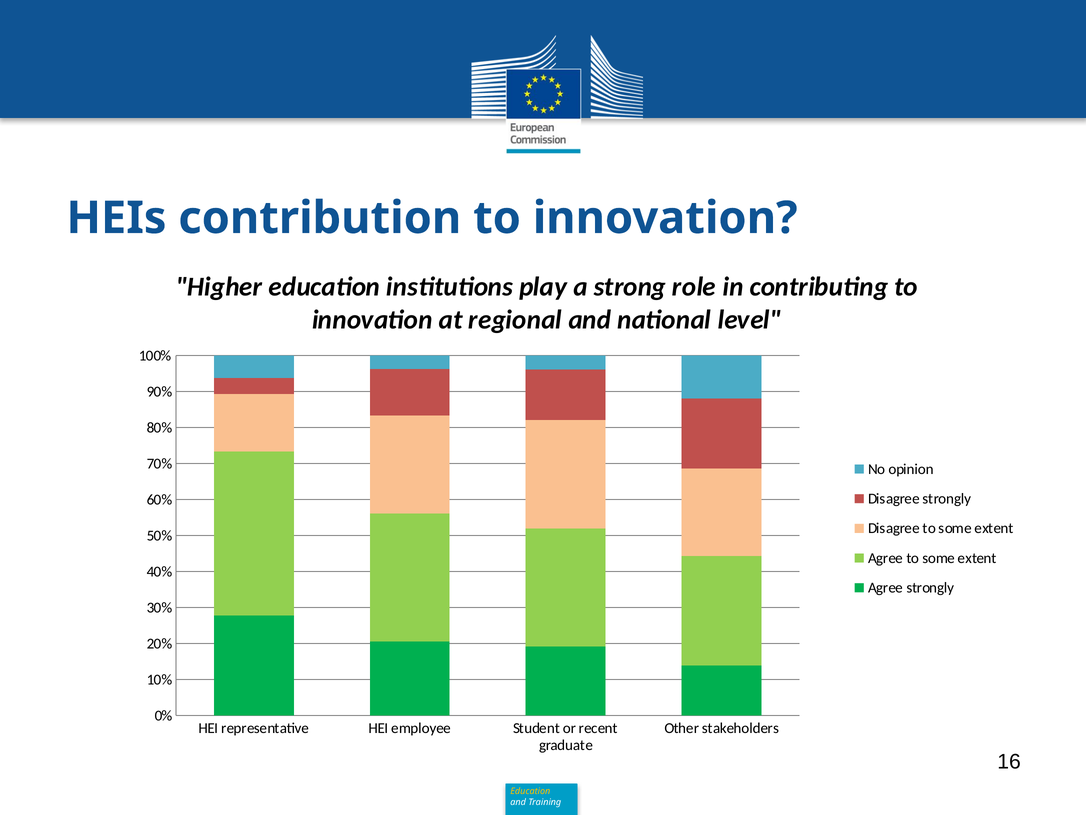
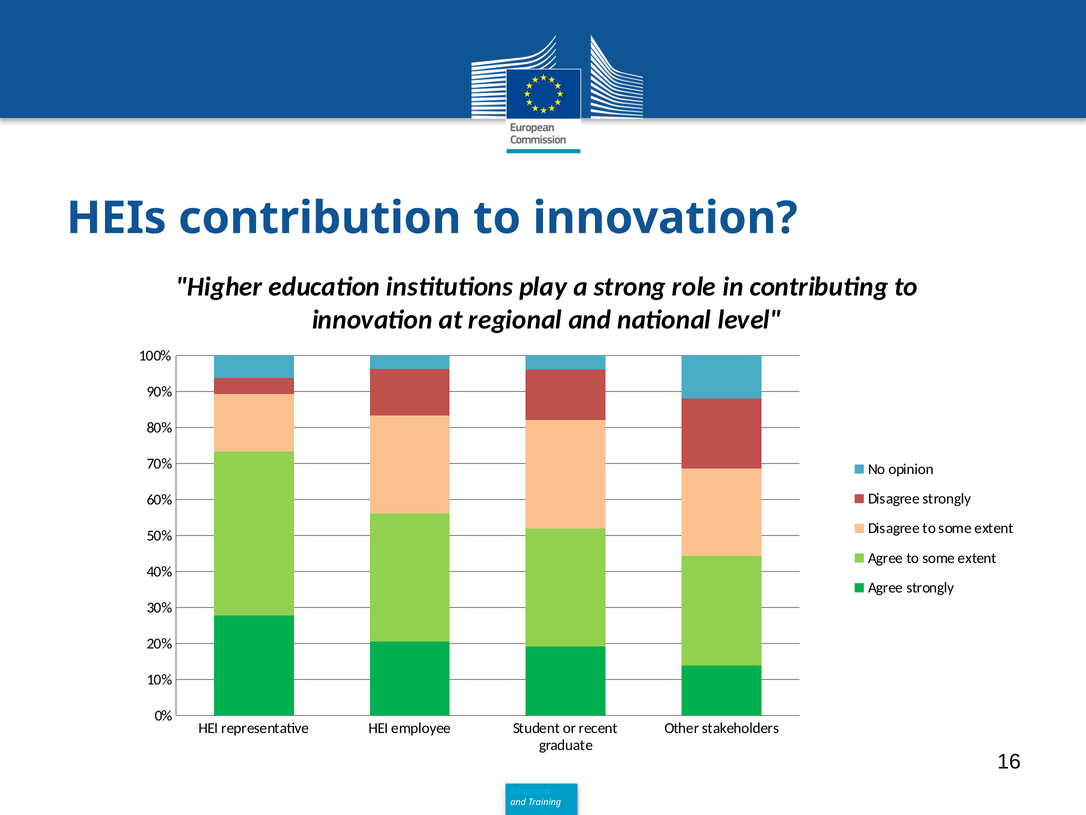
Education at (530, 791) colour: yellow -> light blue
